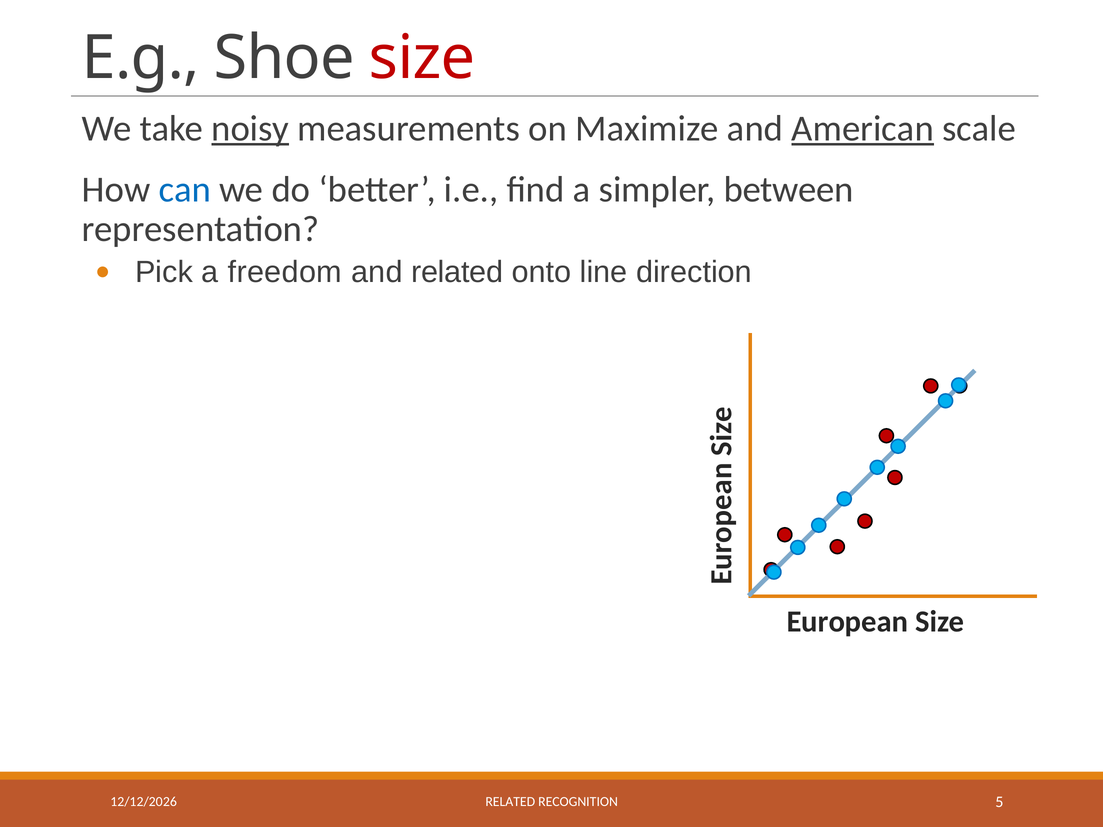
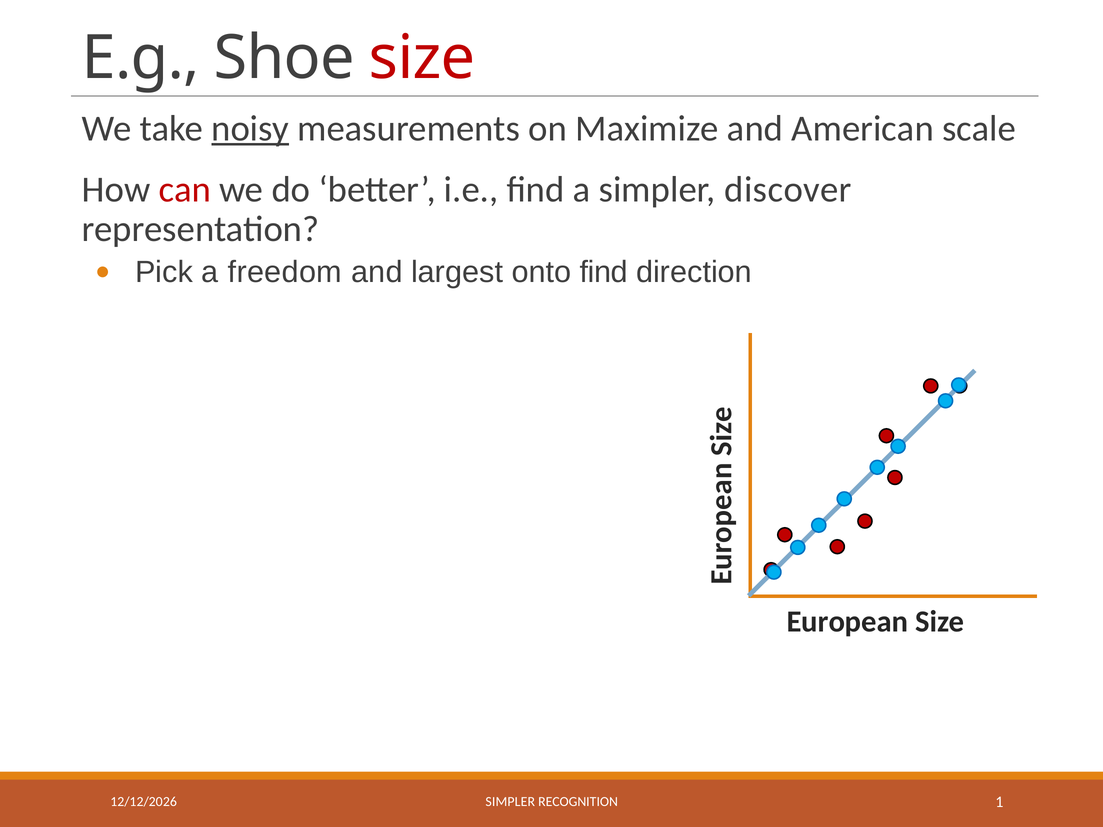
American underline: present -> none
can colour: blue -> red
between: between -> discover
and related: related -> largest
onto line: line -> find
RELATED at (510, 802): RELATED -> SIMPLER
5: 5 -> 1
